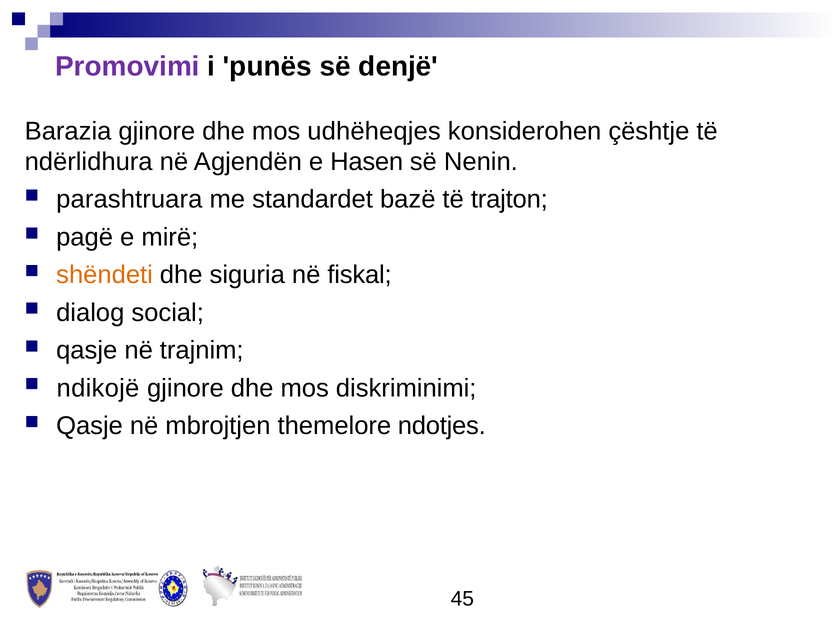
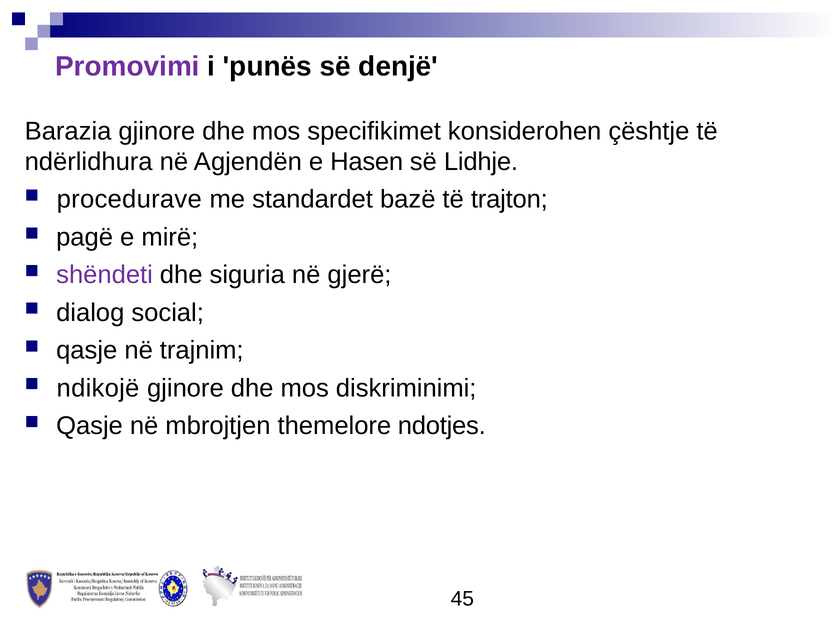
udhëheqjes: udhëheqjes -> specifikimet
Nenin: Nenin -> Lidhje
parashtruara: parashtruara -> procedurave
shëndeti colour: orange -> purple
fiskal: fiskal -> gjerë
